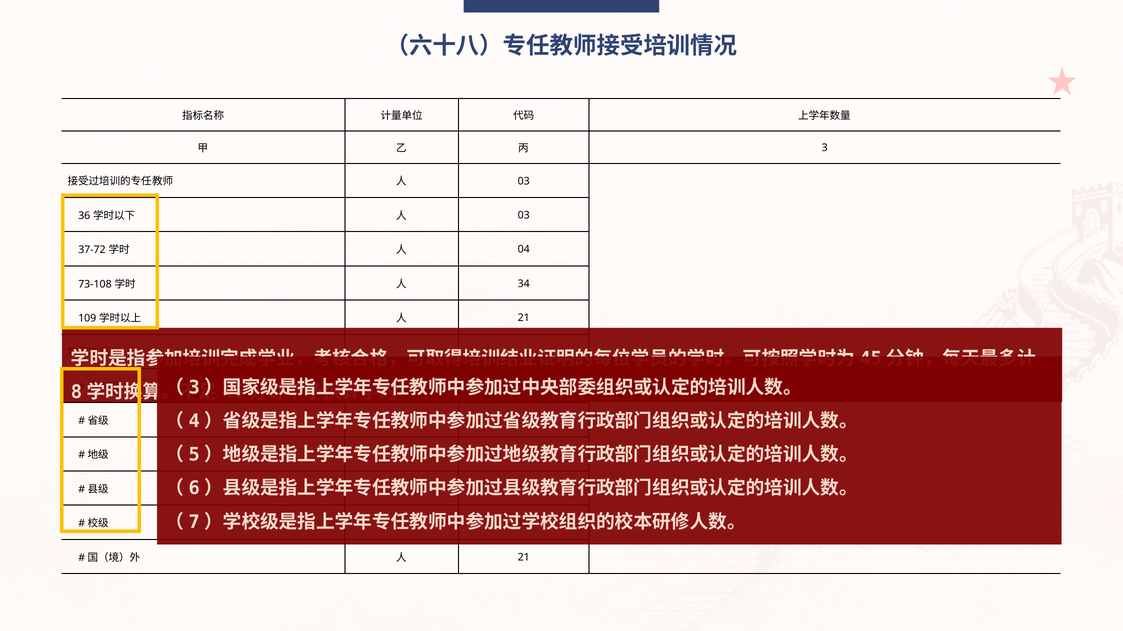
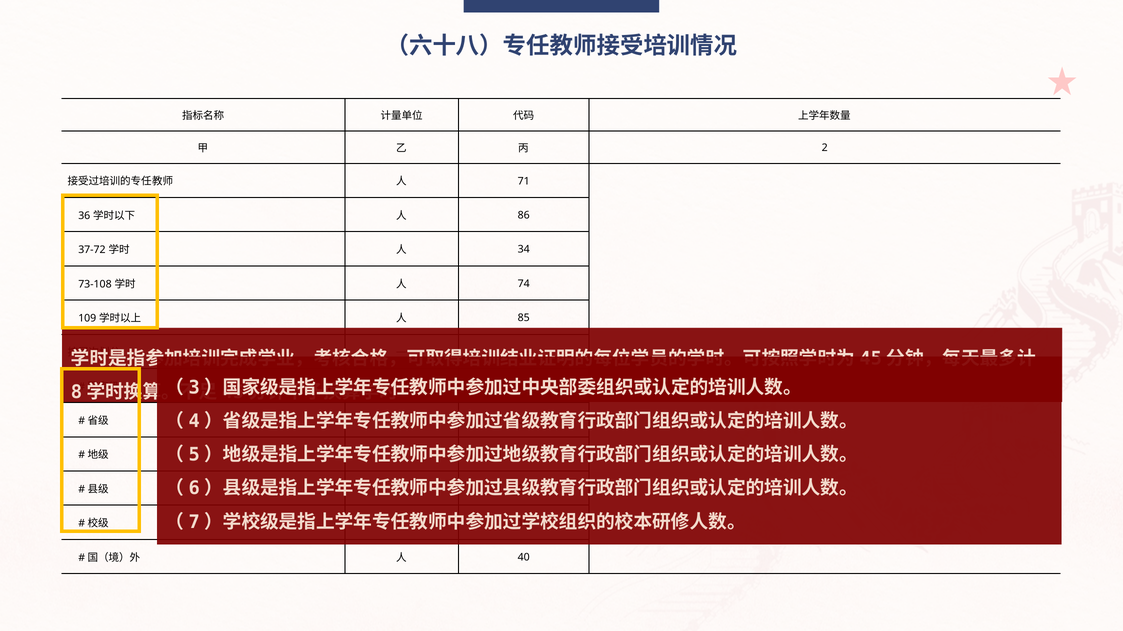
3: 3 -> 2
03 at (524, 181): 03 -> 71
03 at (524, 215): 03 -> 86
04: 04 -> 34
34: 34 -> 74
21 at (524, 318): 21 -> 85
21 at (524, 558): 21 -> 40
